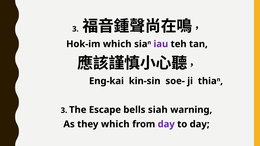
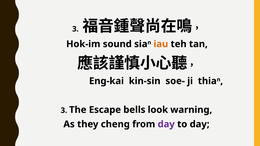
Hok-im which: which -> sound
iau colour: purple -> orange
siah: siah -> look
they which: which -> cheng
